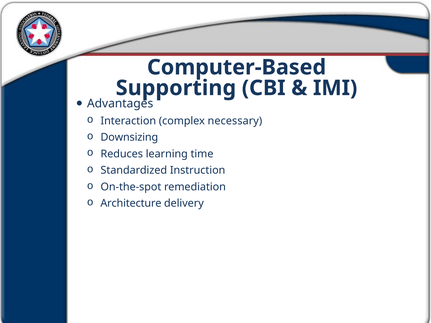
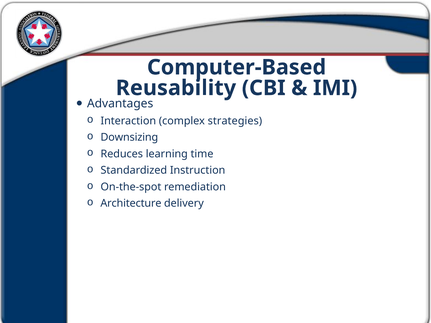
Supporting: Supporting -> Reusability
necessary: necessary -> strategies
